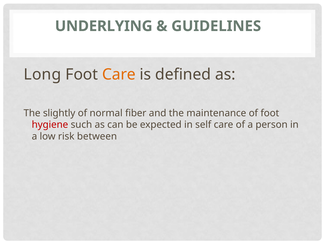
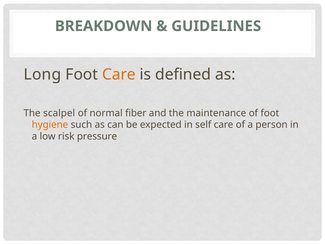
UNDERLYING: UNDERLYING -> BREAKDOWN
slightly: slightly -> scalpel
hygiene colour: red -> orange
between: between -> pressure
